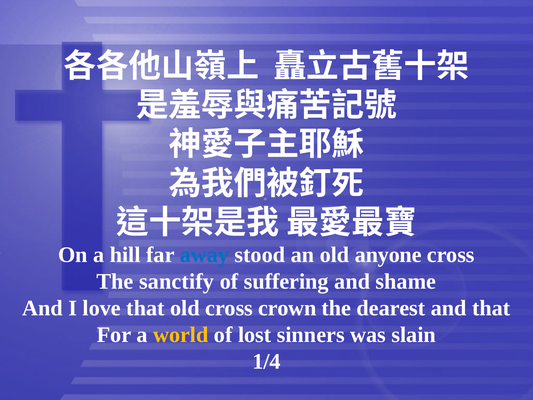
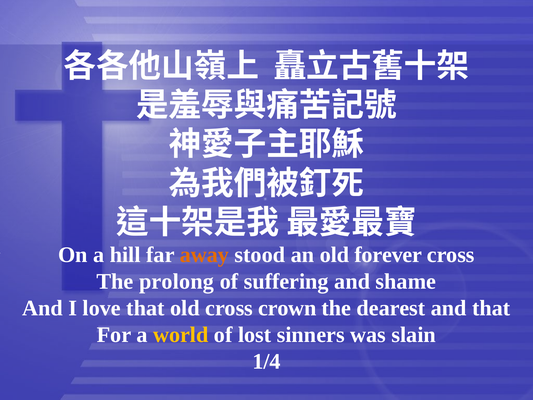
away colour: blue -> orange
anyone: anyone -> forever
sanctify: sanctify -> prolong
